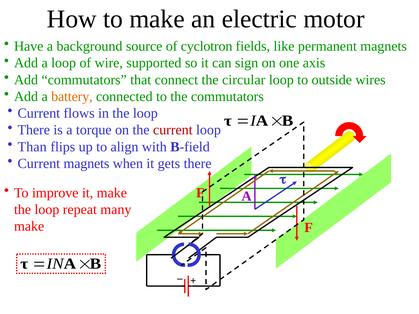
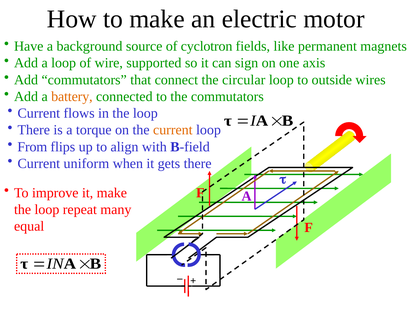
current at (173, 130) colour: red -> orange
Than: Than -> From
Current magnets: magnets -> uniform
make at (29, 226): make -> equal
